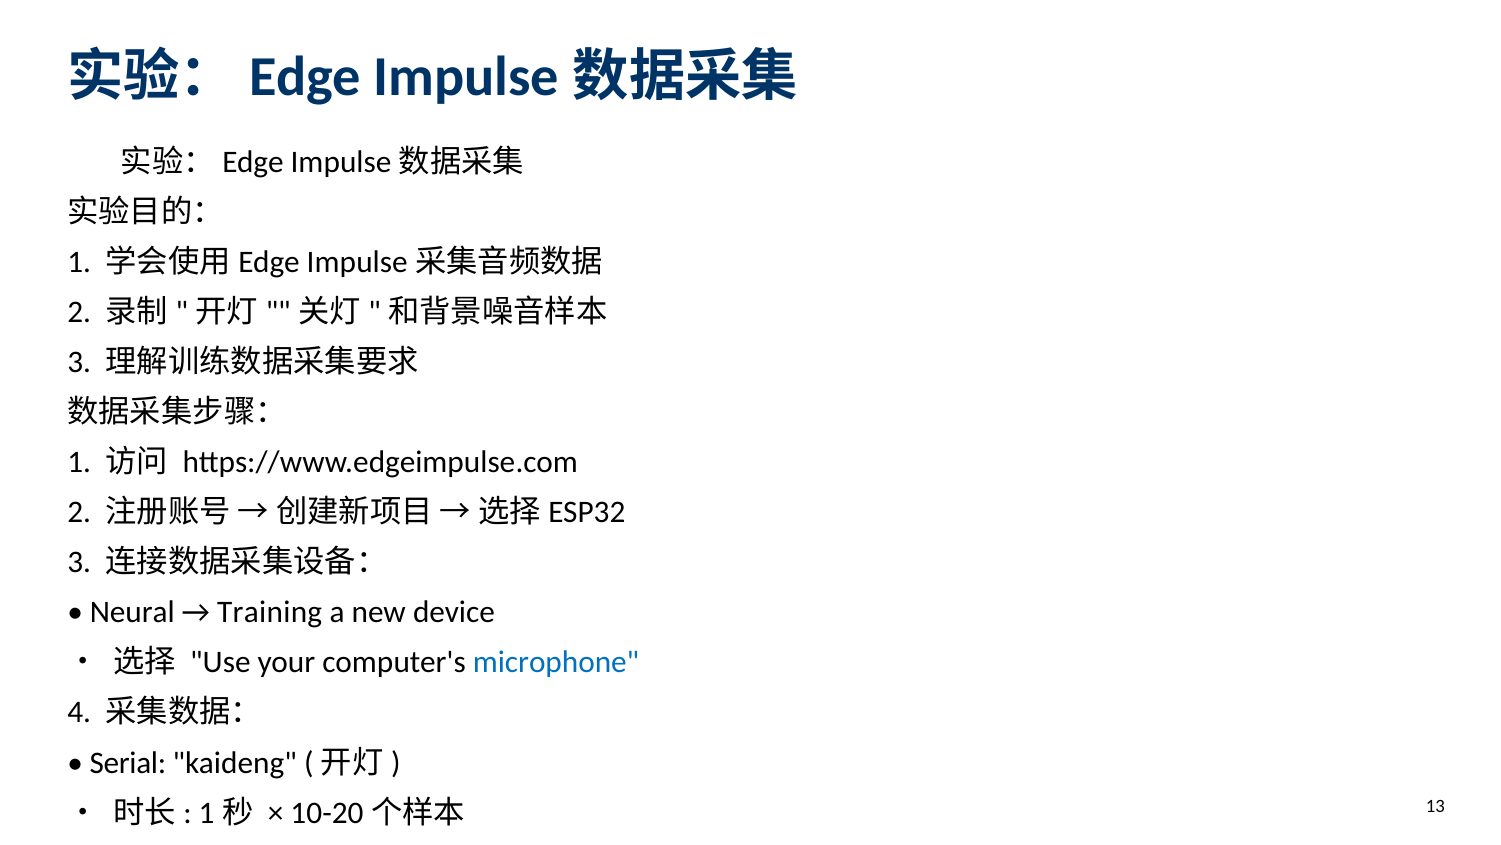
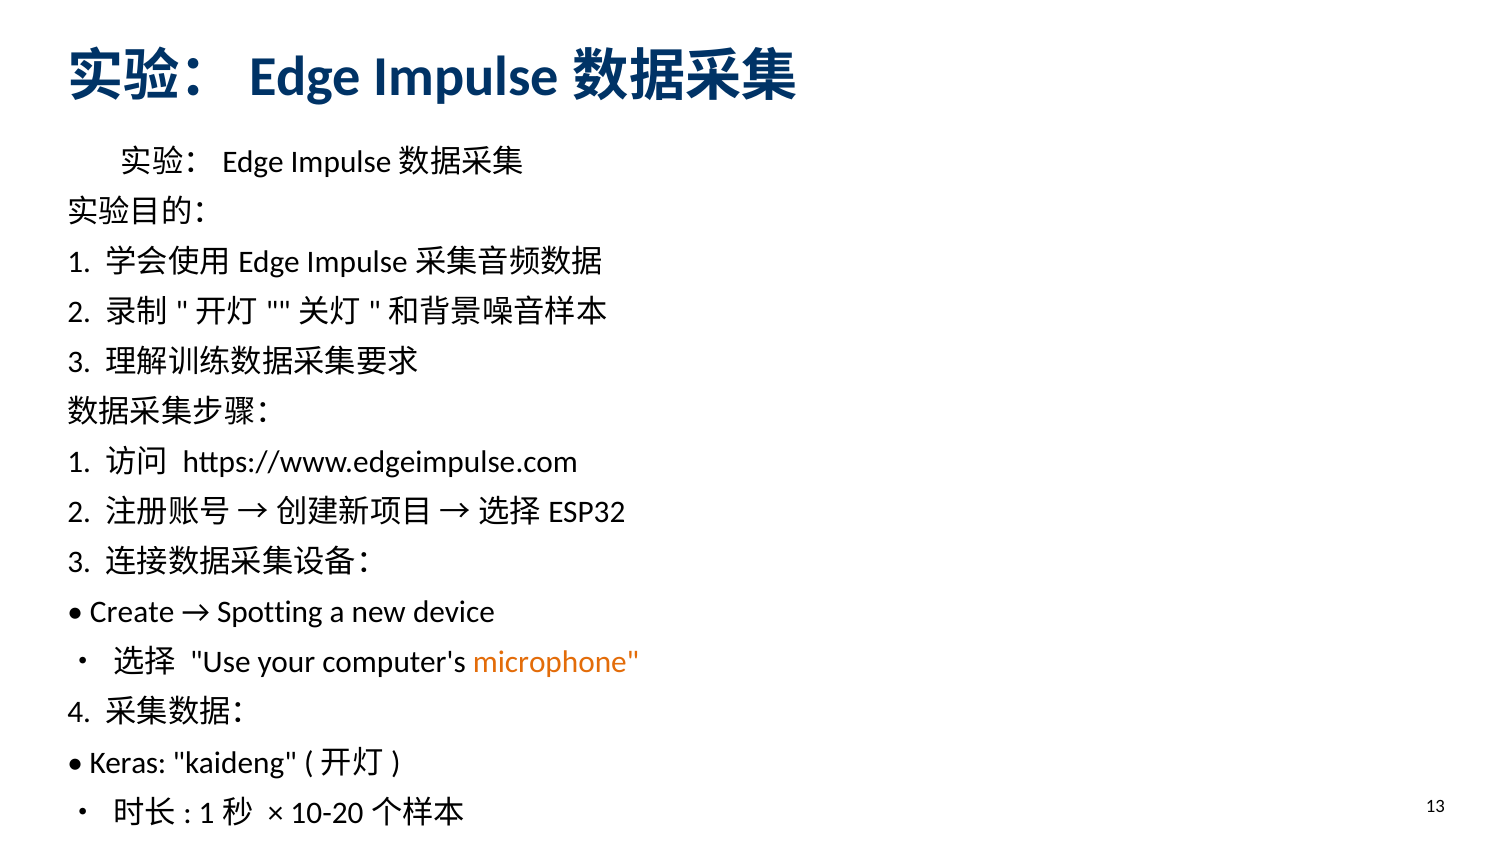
Neural: Neural -> Create
Training: Training -> Spotting
microphone colour: blue -> orange
Serial: Serial -> Keras
